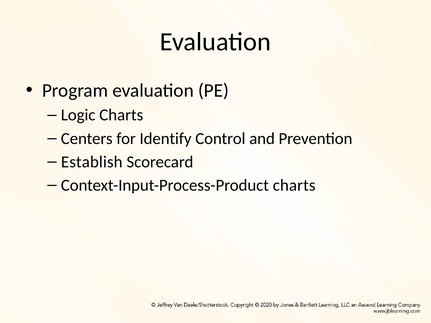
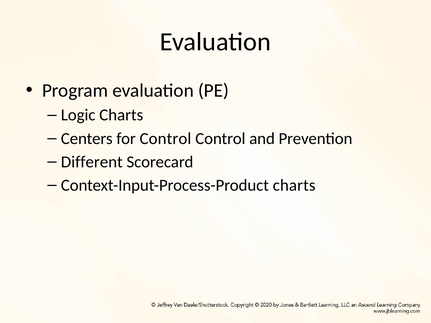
for Identify: Identify -> Control
Establish: Establish -> Different
